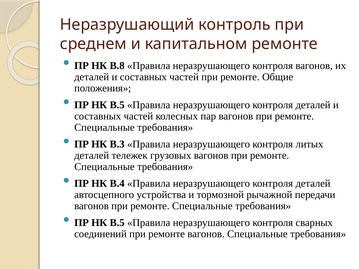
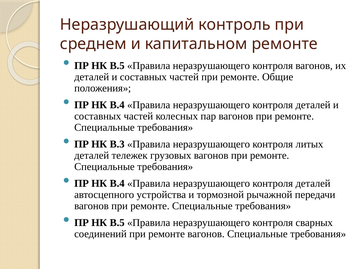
В.8 at (117, 66): В.8 -> В.5
В.5 at (117, 105): В.5 -> В.4
